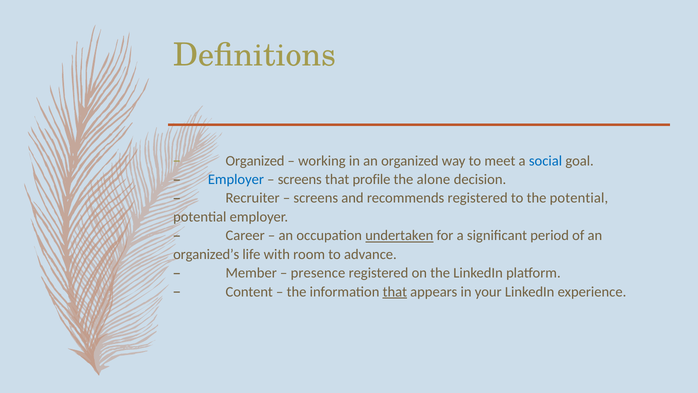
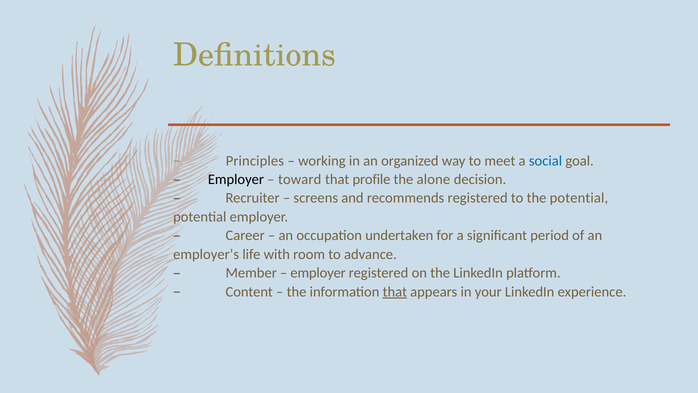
Organized at (255, 161): Organized -> Principles
Employer at (236, 179) colour: blue -> black
screens at (300, 179): screens -> toward
undertaken underline: present -> none
organized’s: organized’s -> employer’s
presence at (318, 273): presence -> employer
